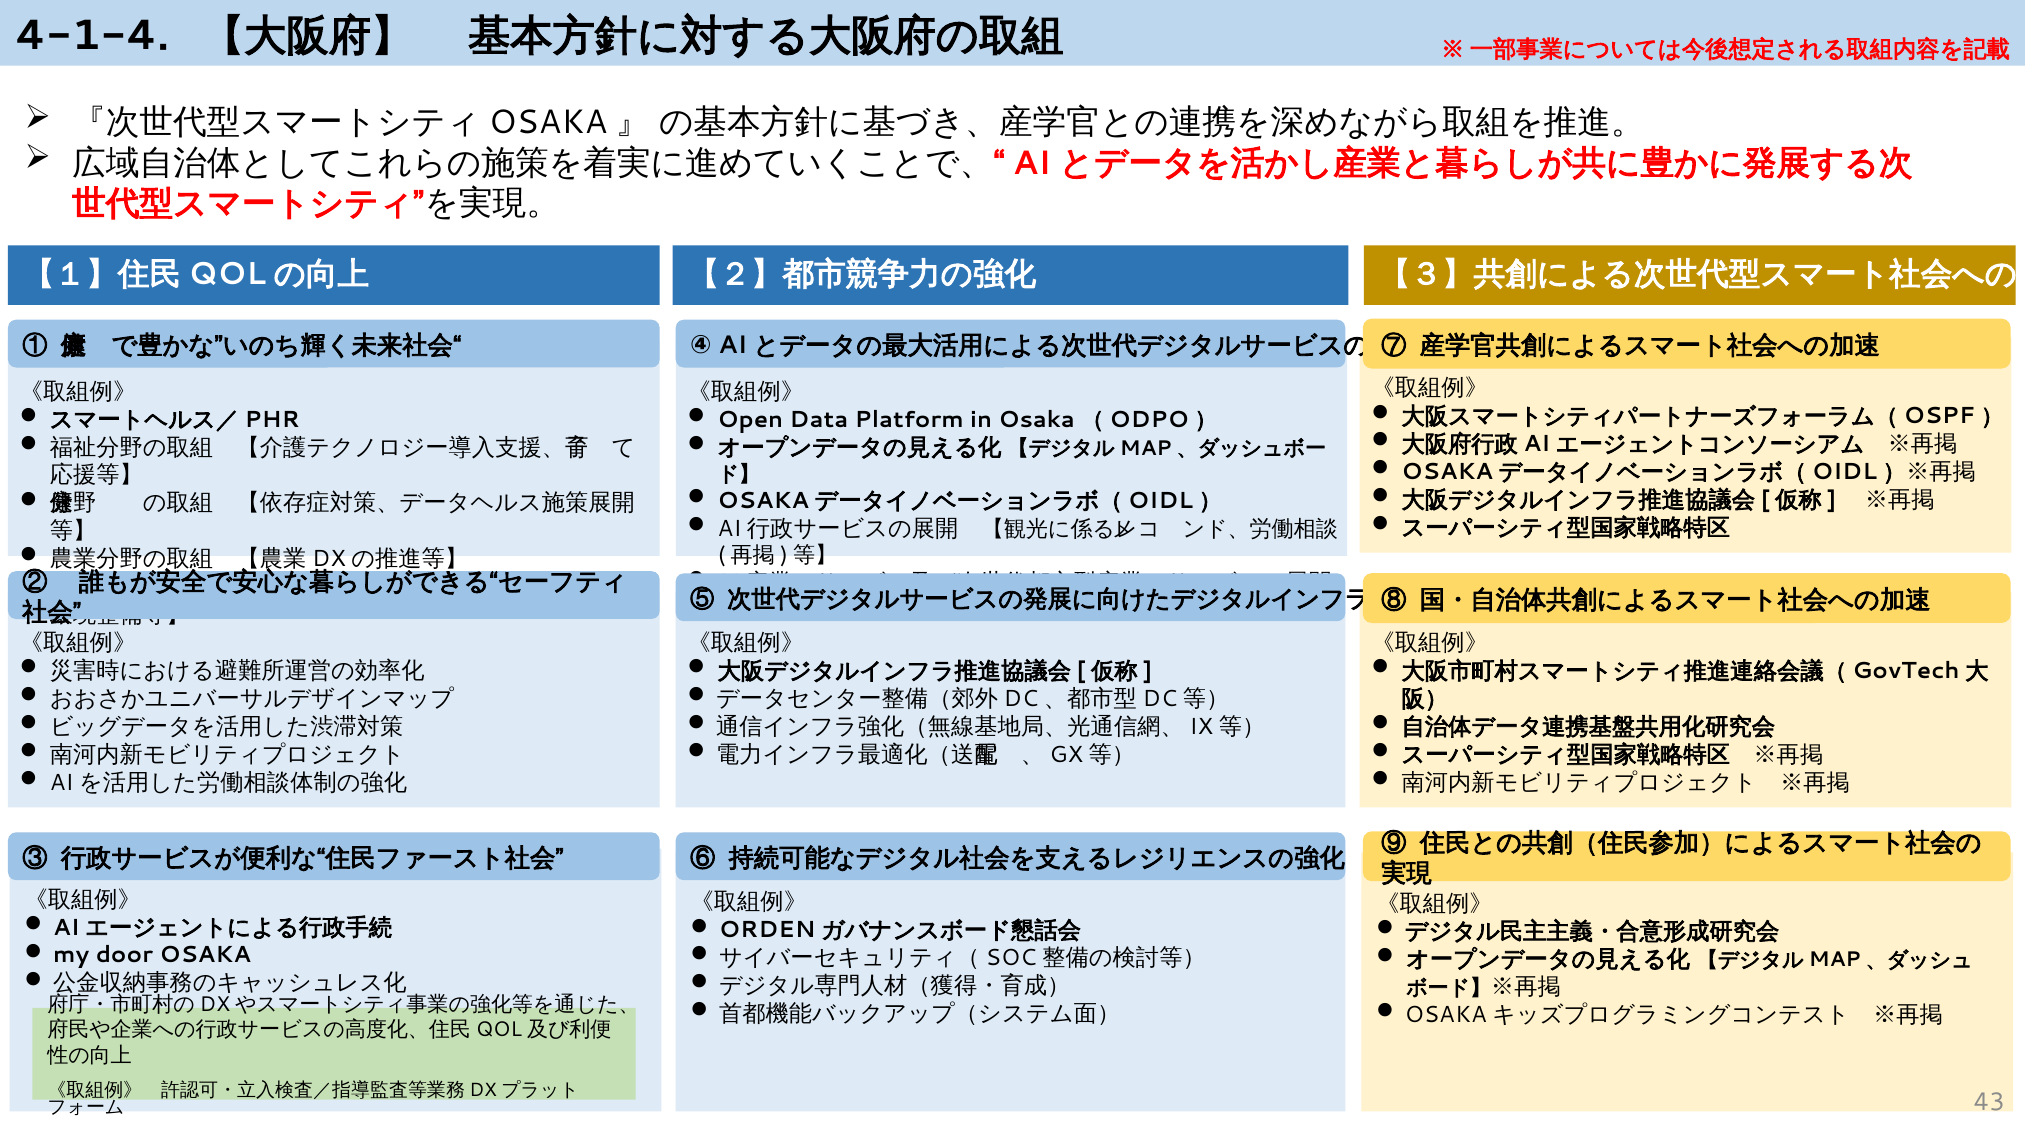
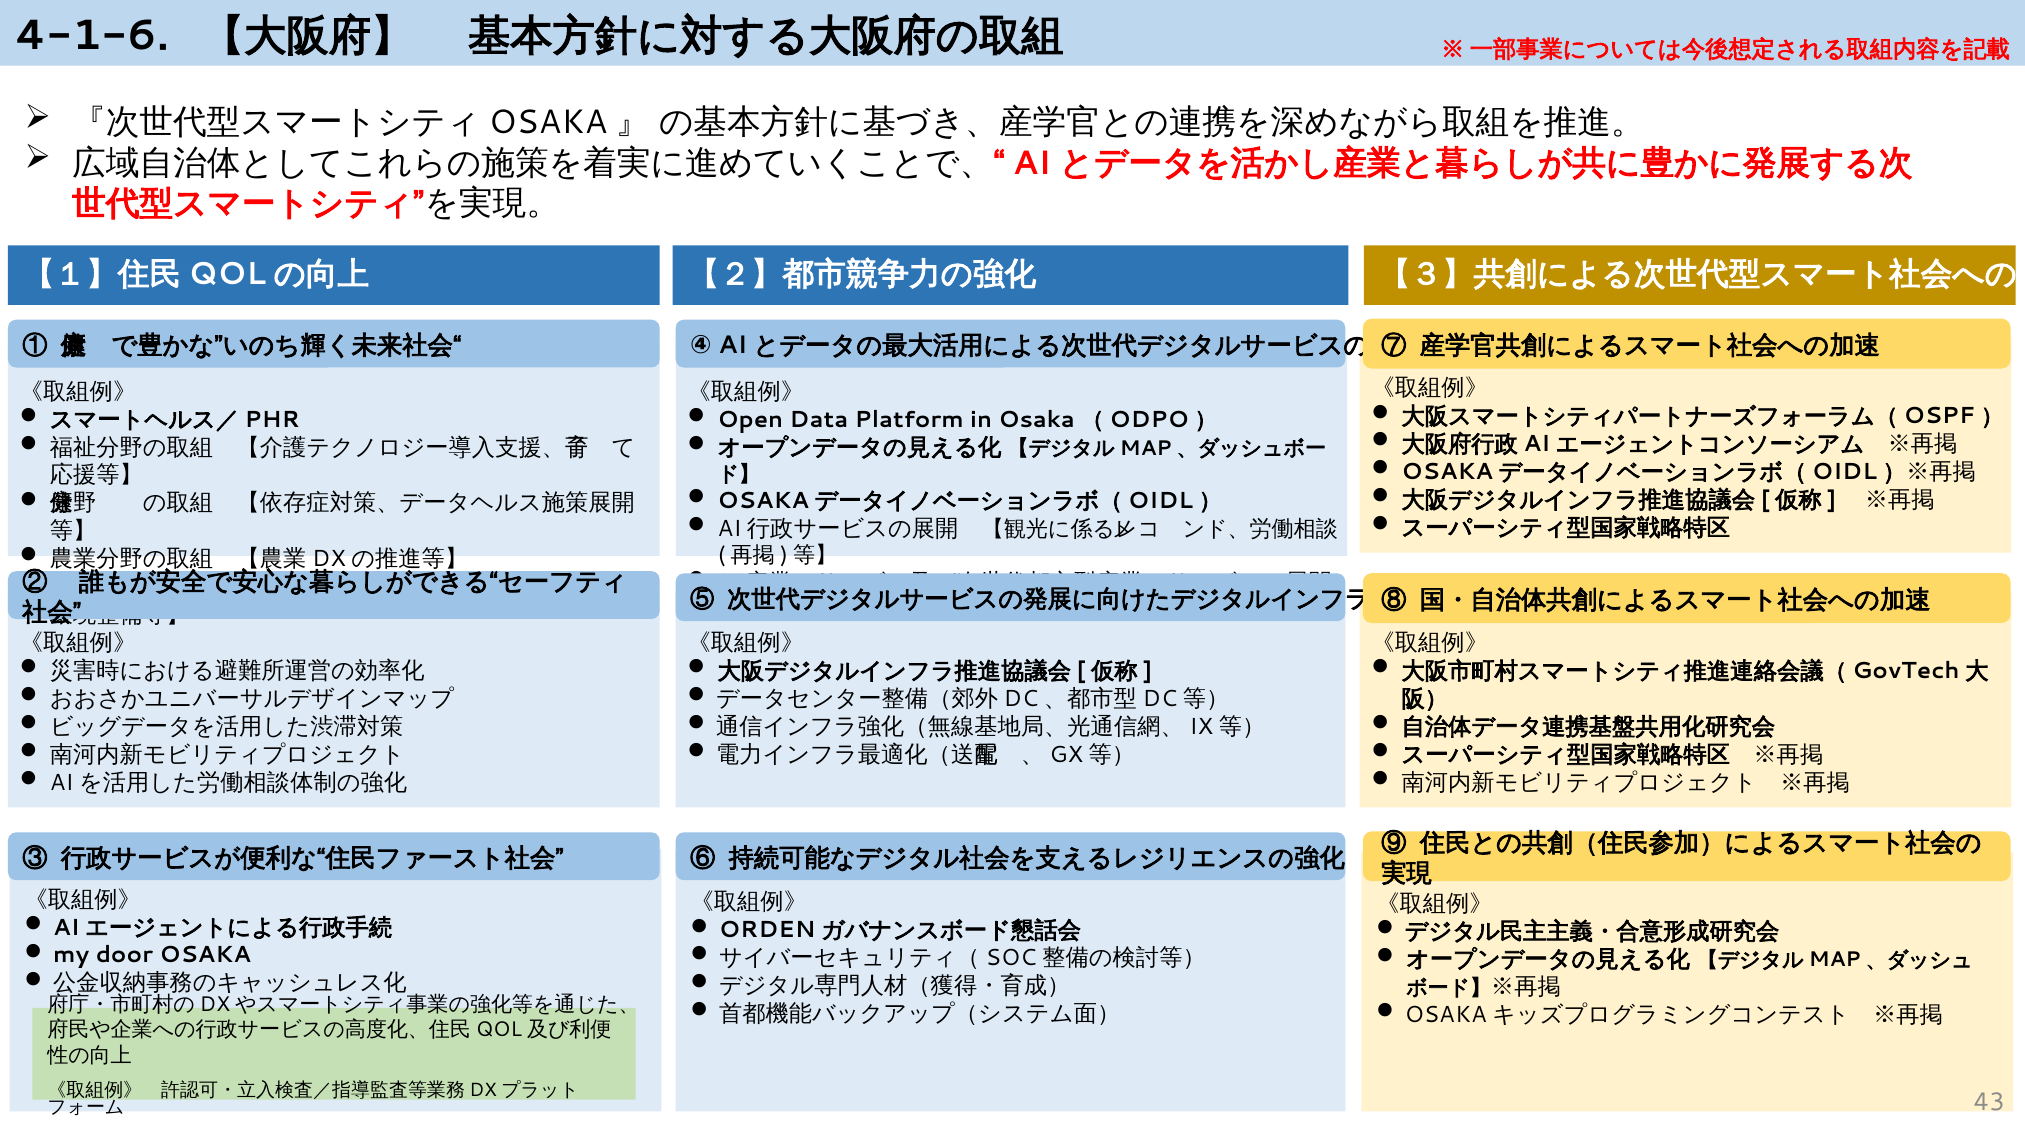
4-1-4: 4-1-4 -> 4-1-6
